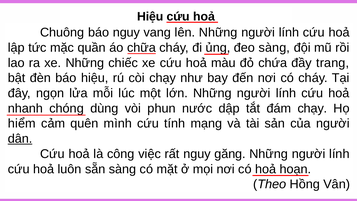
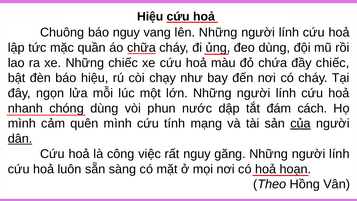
đeo sàng: sàng -> dùng
đầy trang: trang -> chiếc
đám chạy: chạy -> cách
hiểm at (22, 123): hiểm -> mình
của underline: none -> present
